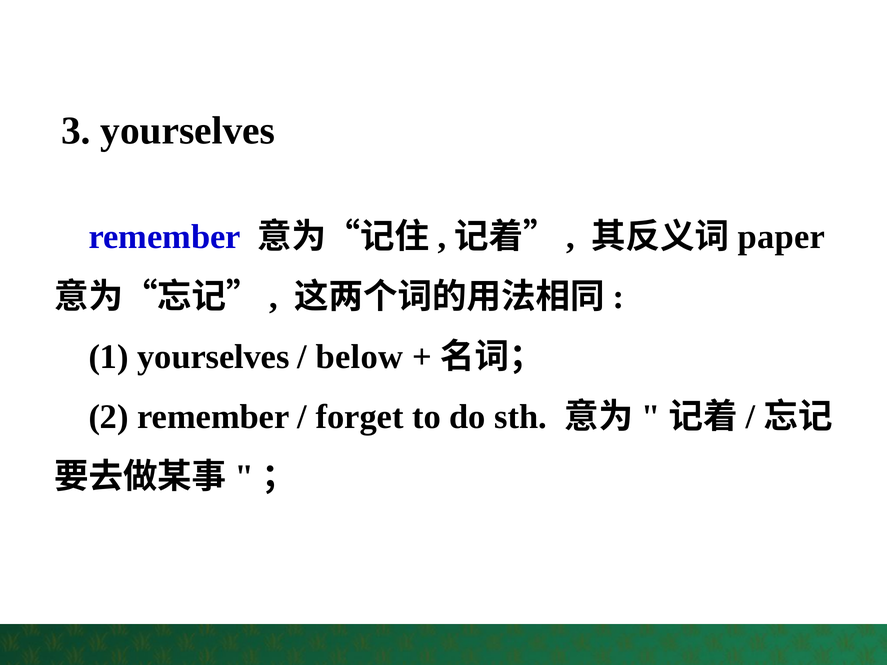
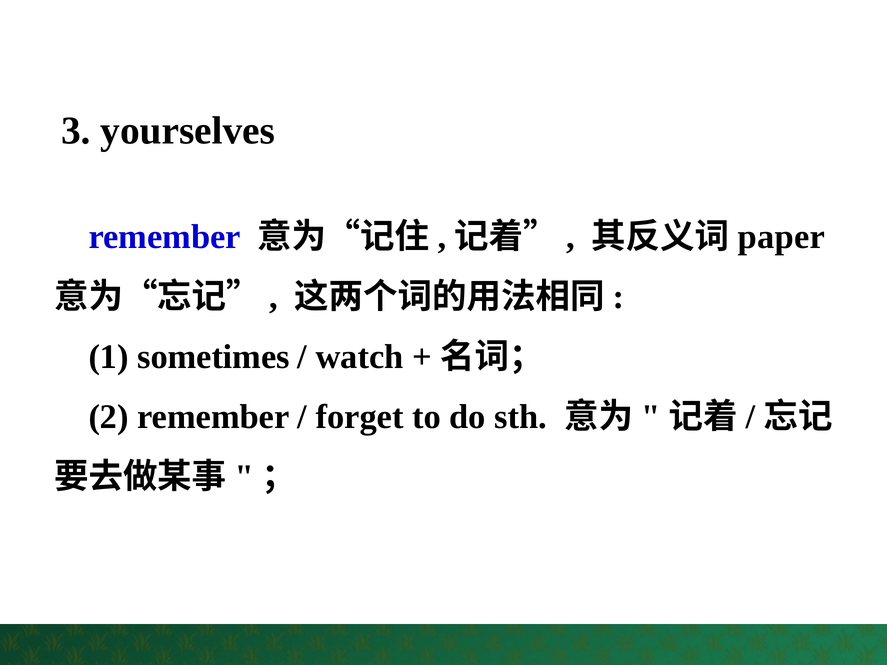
1 yourselves: yourselves -> sometimes
below: below -> watch
